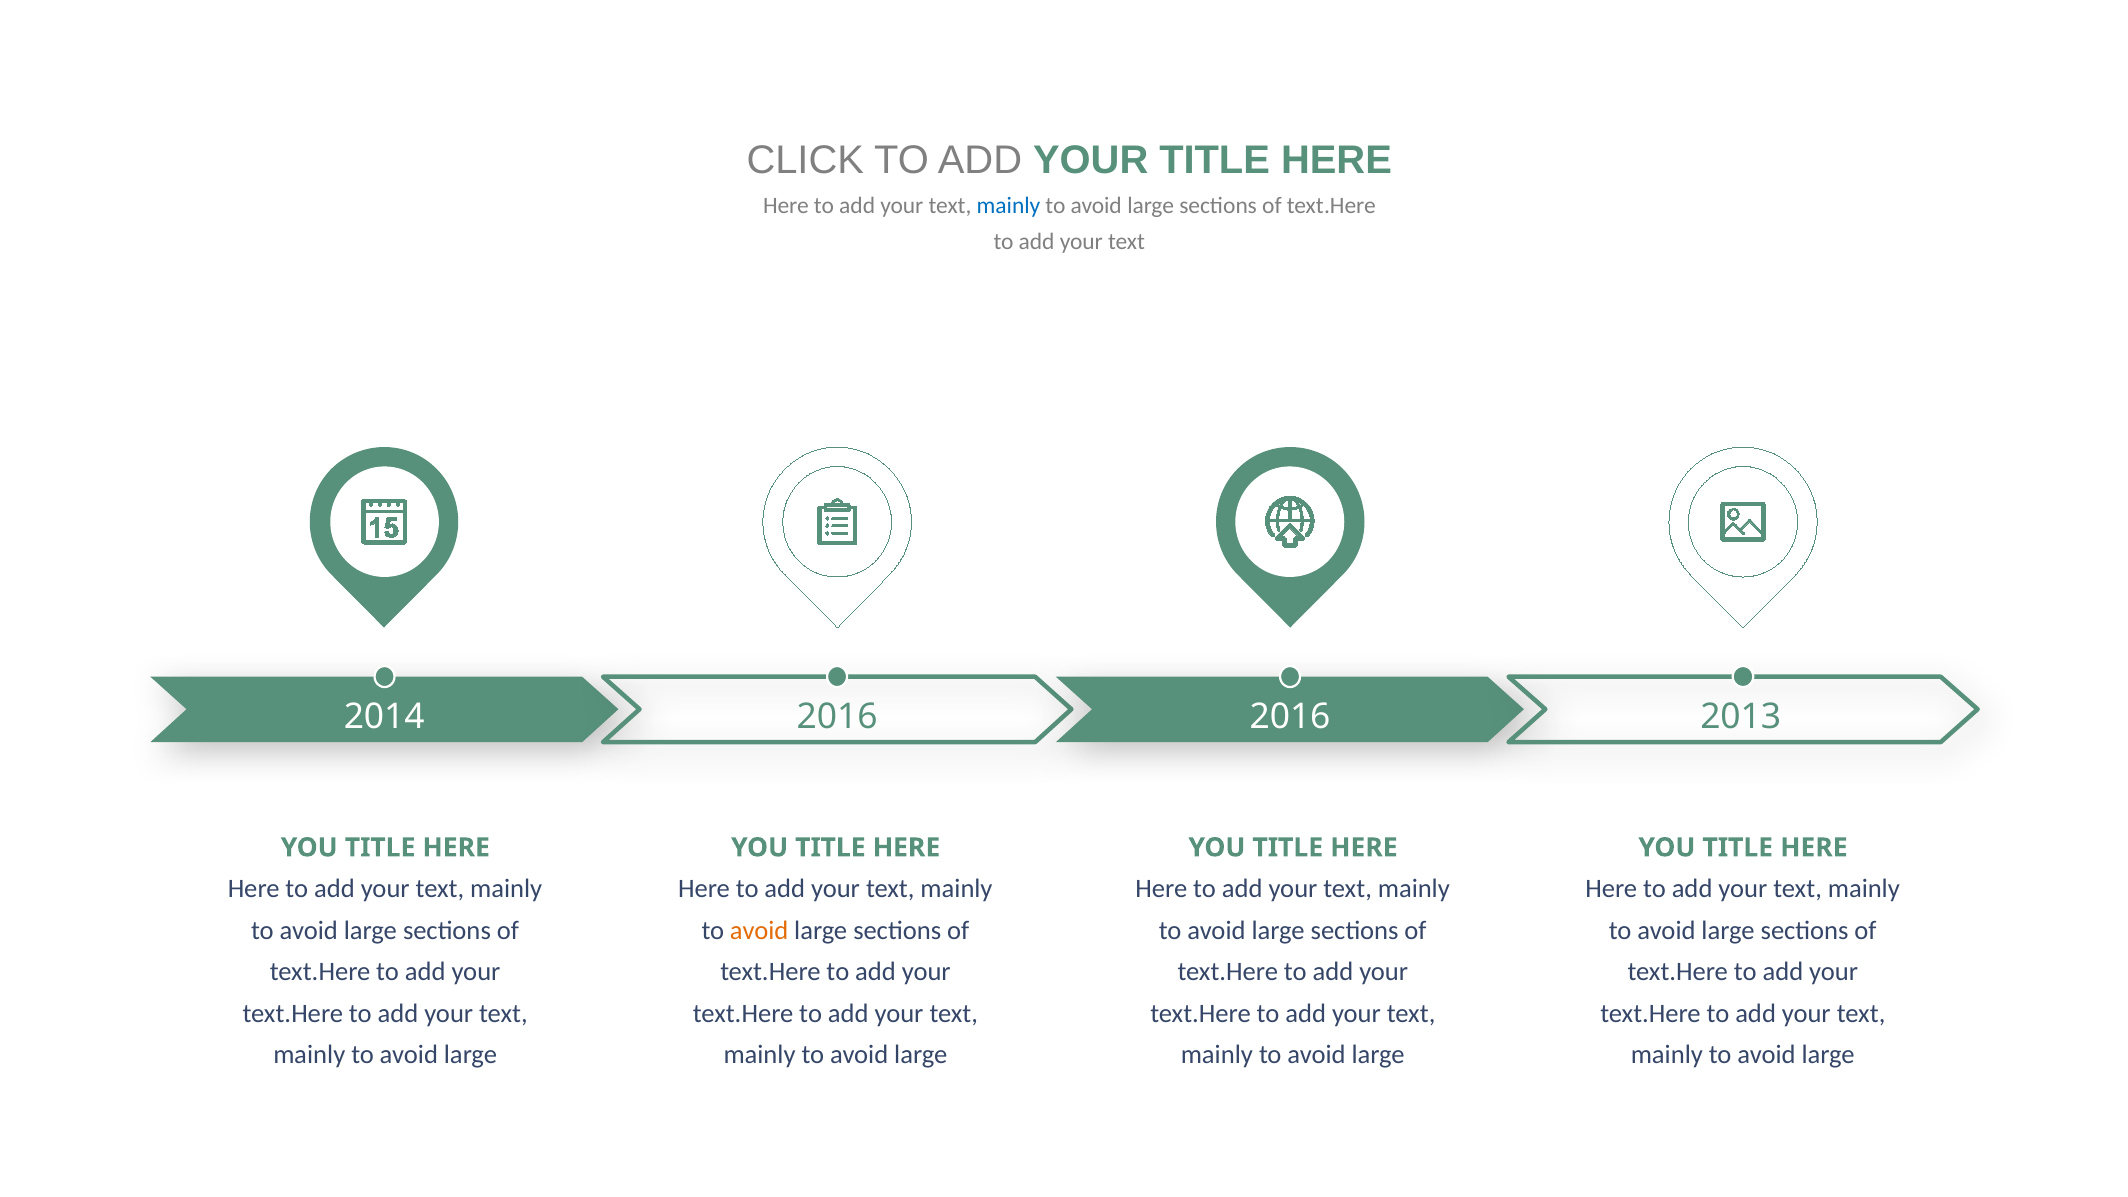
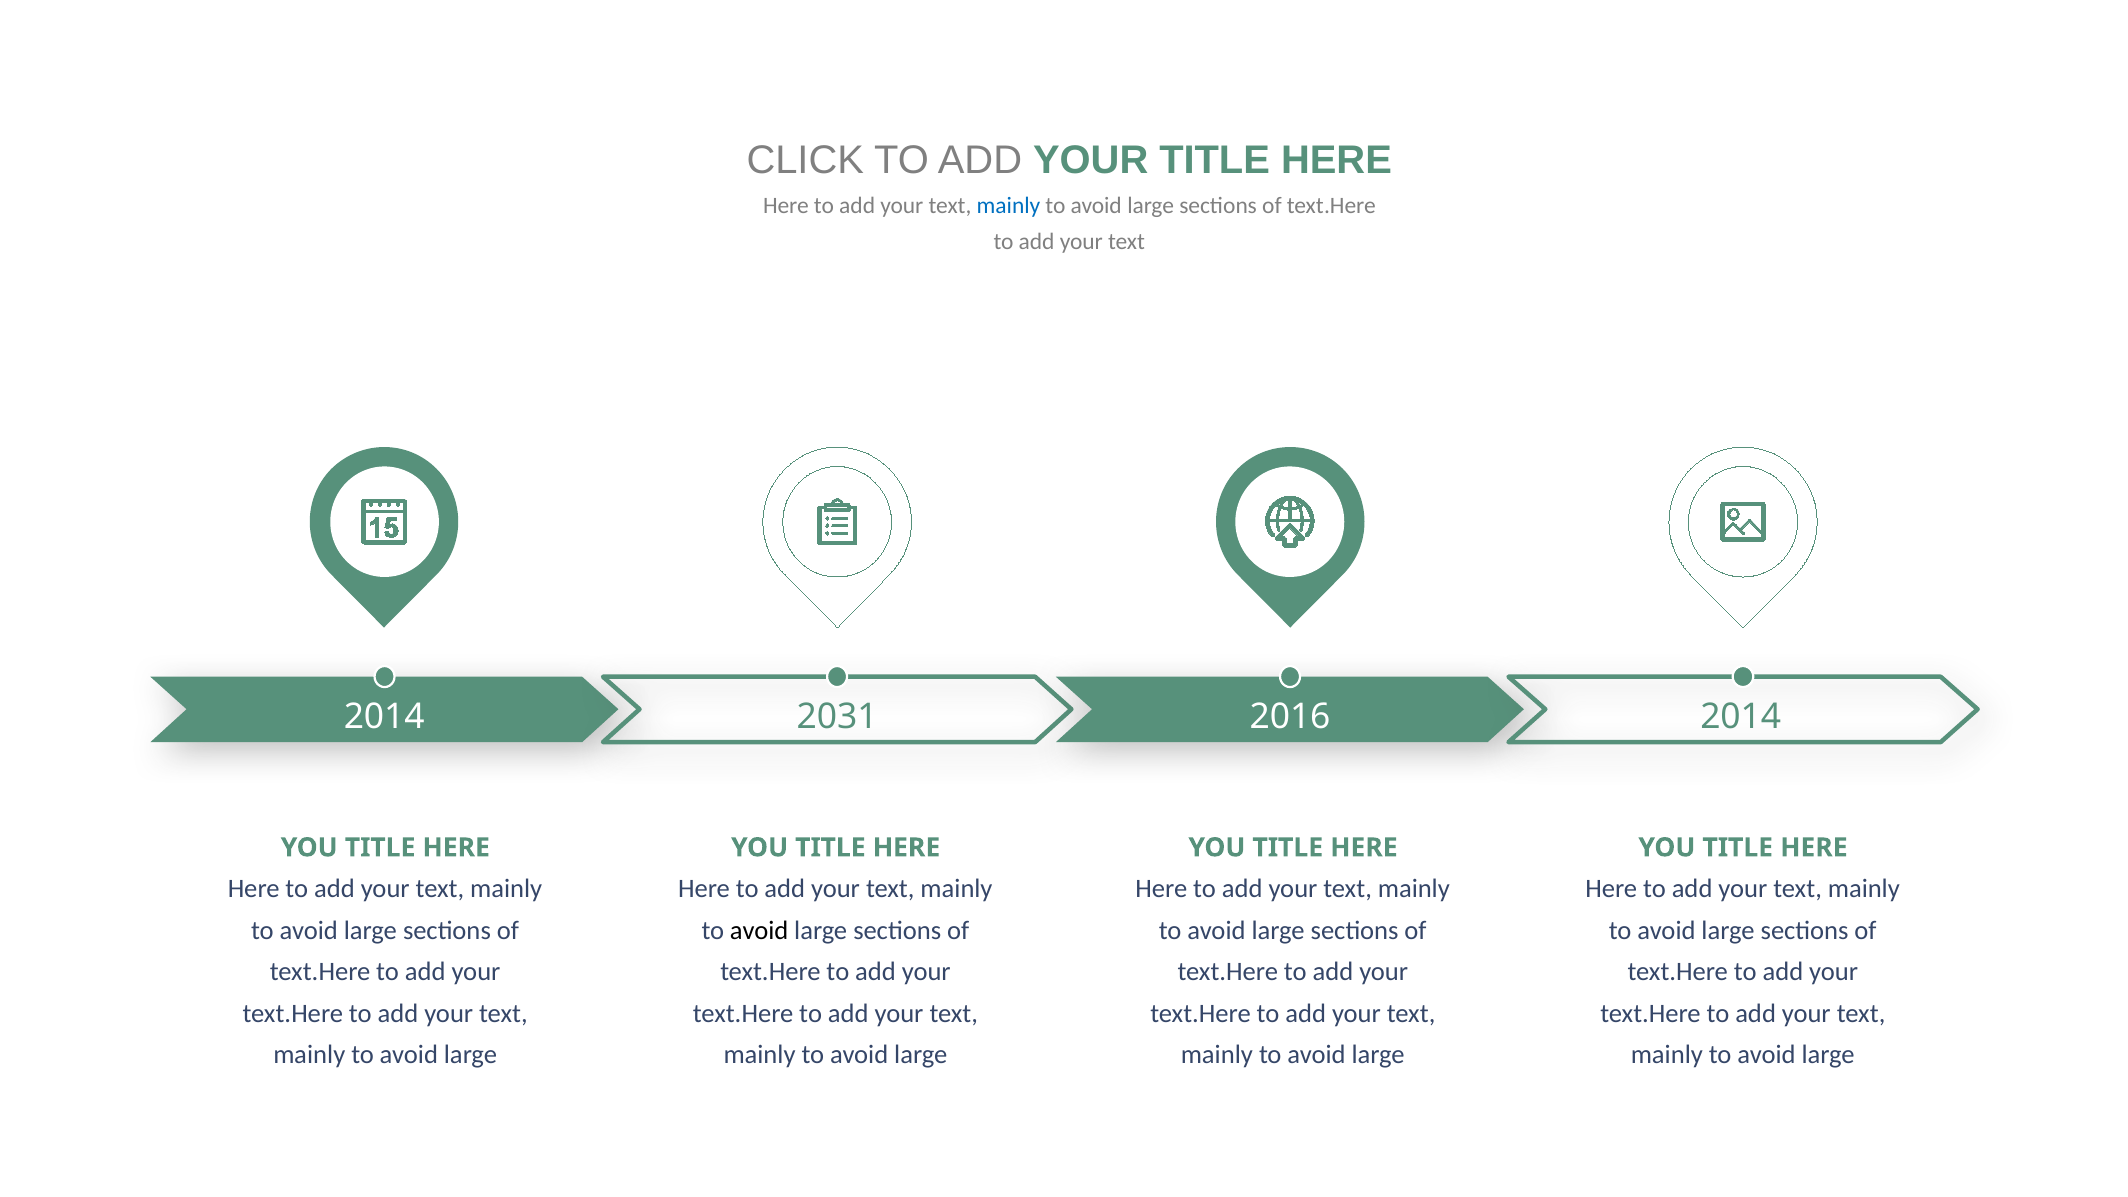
2014 2016: 2016 -> 2031
2016 2013: 2013 -> 2014
avoid at (759, 931) colour: orange -> black
